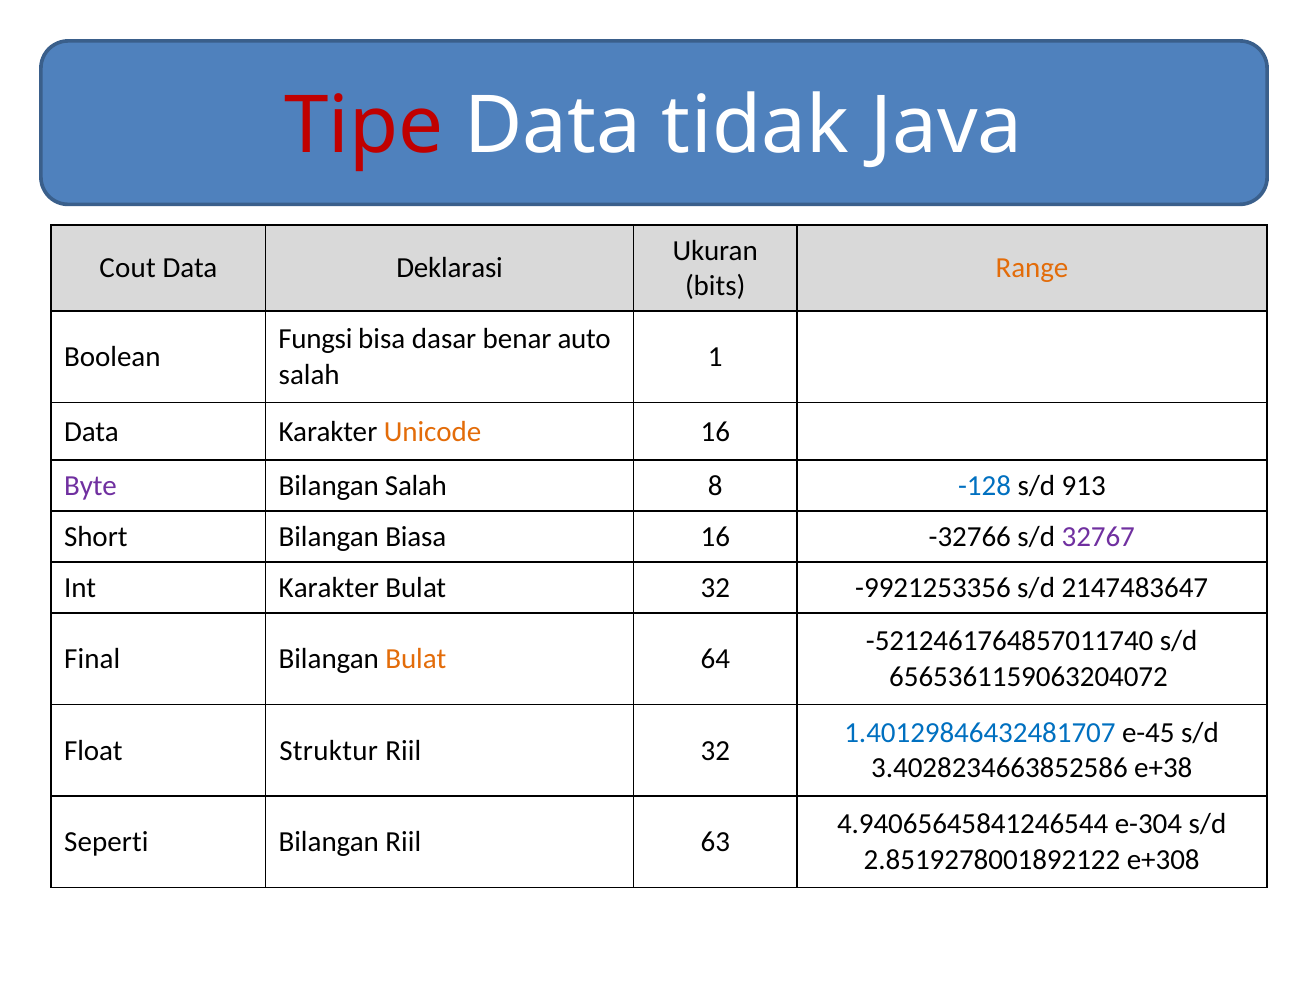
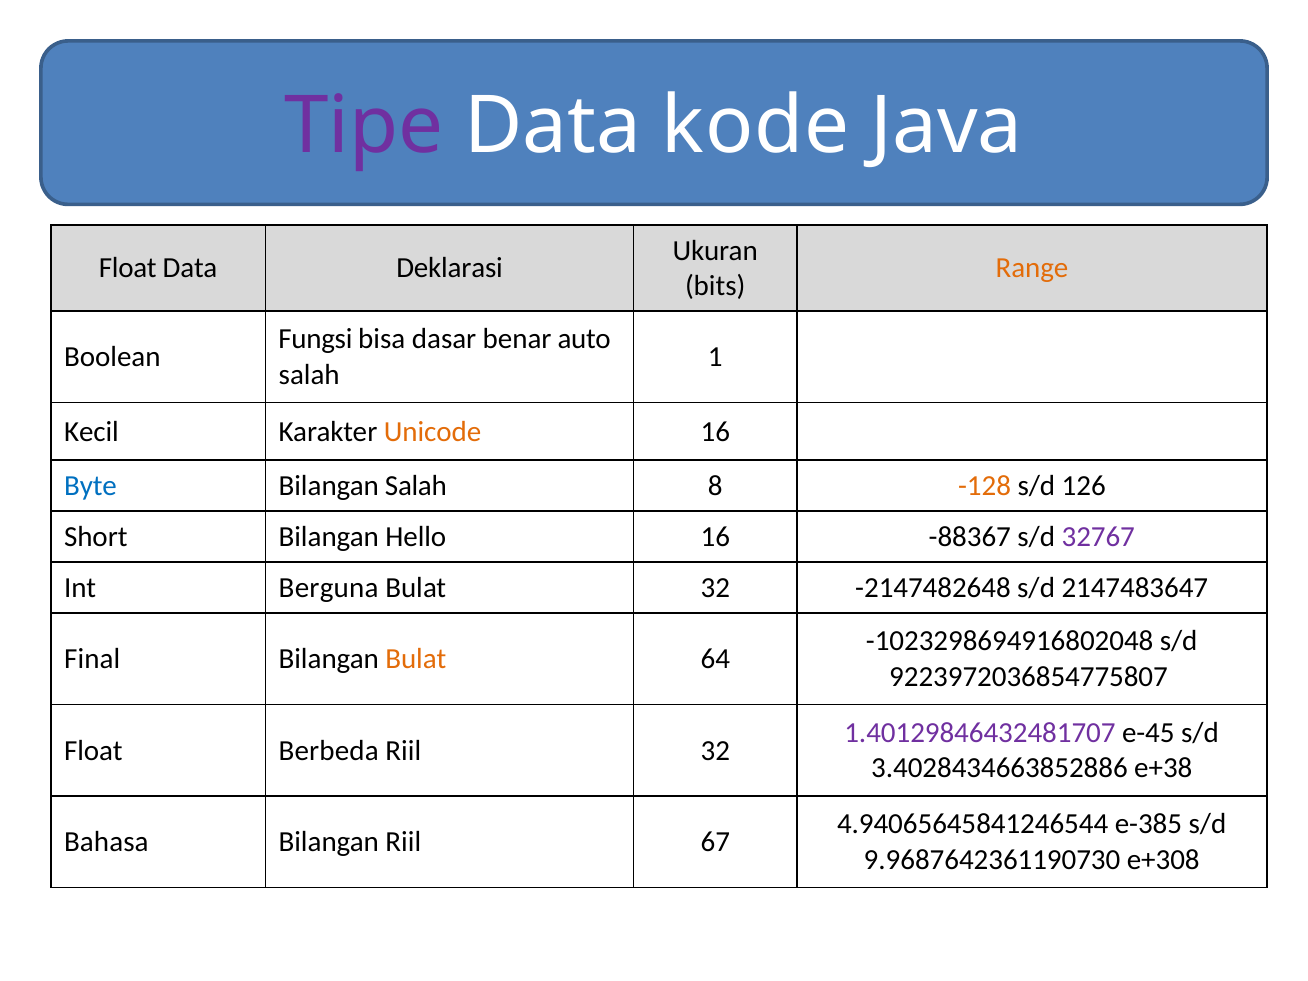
Tipe colour: red -> purple
tidak: tidak -> kode
Cout at (128, 268): Cout -> Float
Data at (92, 431): Data -> Kecil
Byte colour: purple -> blue
-128 colour: blue -> orange
913: 913 -> 126
Biasa: Biasa -> Hello
-32766: -32766 -> -88367
Int Karakter: Karakter -> Berguna
-9921253356: -9921253356 -> -2147482648
-5212461764857011740: -5212461764857011740 -> -1023298694916802048
6565361159063204072: 6565361159063204072 -> 9223972036854775807
1.40129846432481707 colour: blue -> purple
Struktur: Struktur -> Berbeda
3.4028234663852586: 3.4028234663852586 -> 3.4028434663852886
e-304: e-304 -> e-385
Seperti: Seperti -> Bahasa
63: 63 -> 67
2.8519278001892122: 2.8519278001892122 -> 9.9687642361190730
